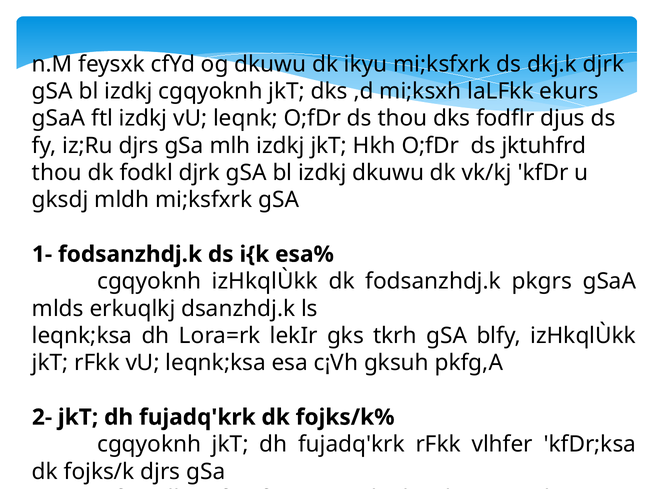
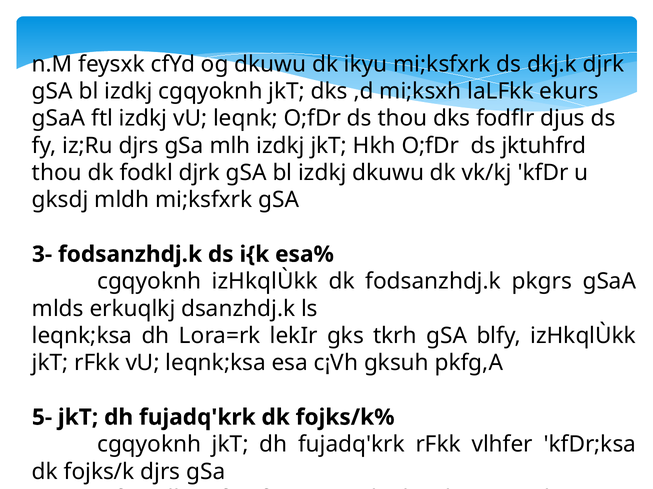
1-: 1- -> 3-
2-: 2- -> 5-
